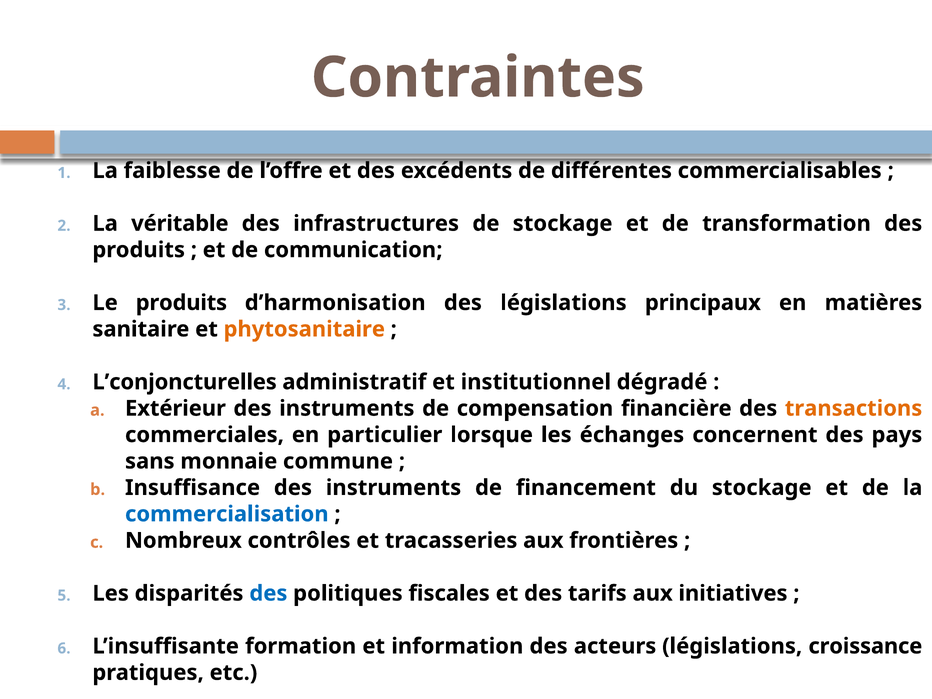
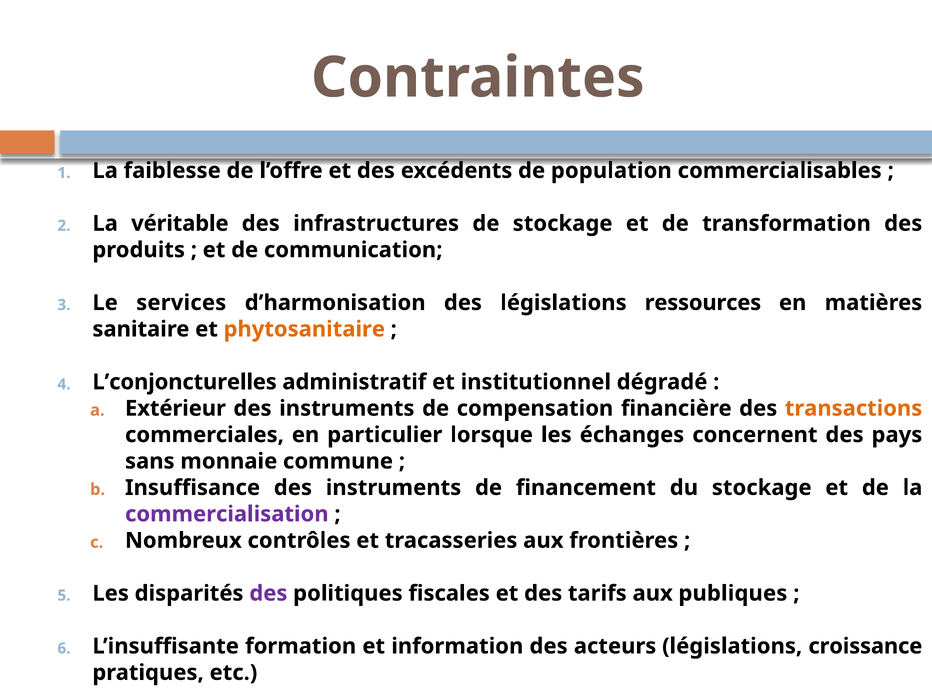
différentes: différentes -> population
Le produits: produits -> services
principaux: principaux -> ressources
commercialisation colour: blue -> purple
des at (268, 593) colour: blue -> purple
initiatives: initiatives -> publiques
